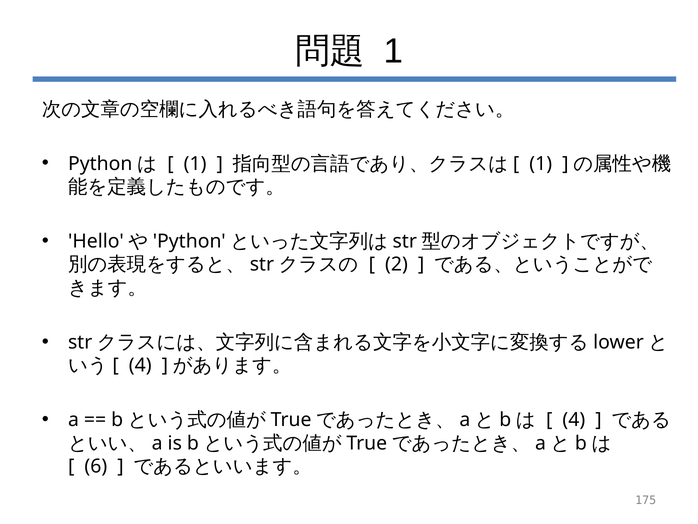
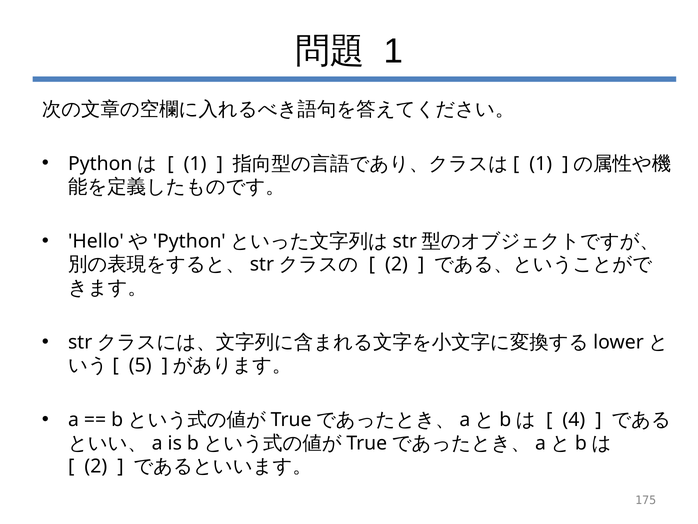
4 at (140, 365): 4 -> 5
6 at (96, 466): 6 -> 2
